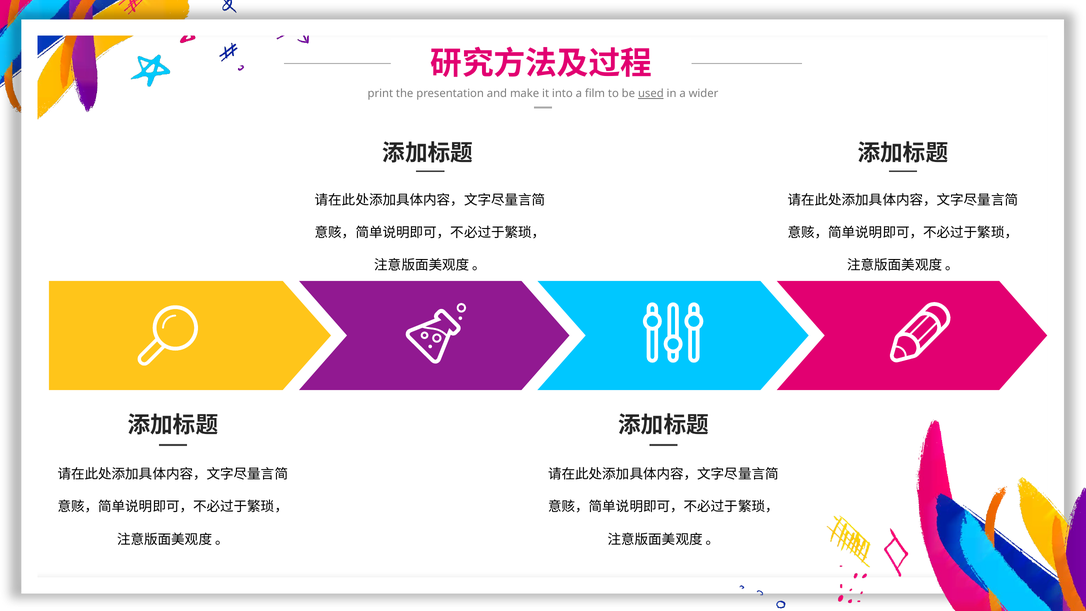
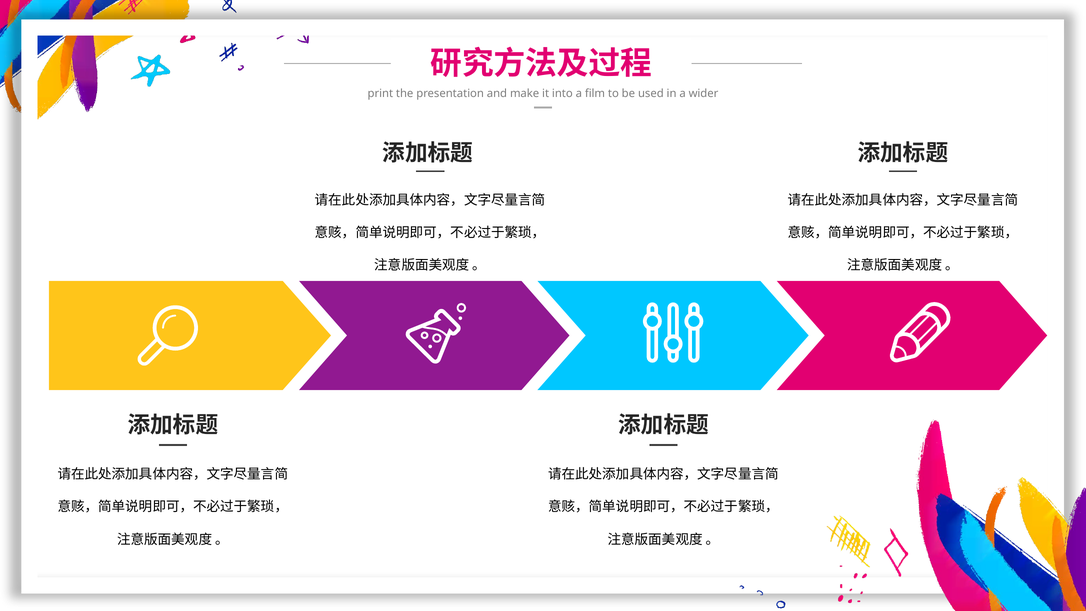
used underline: present -> none
